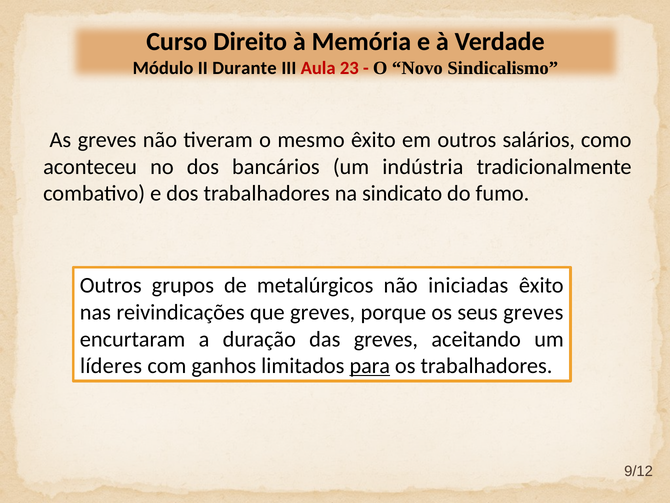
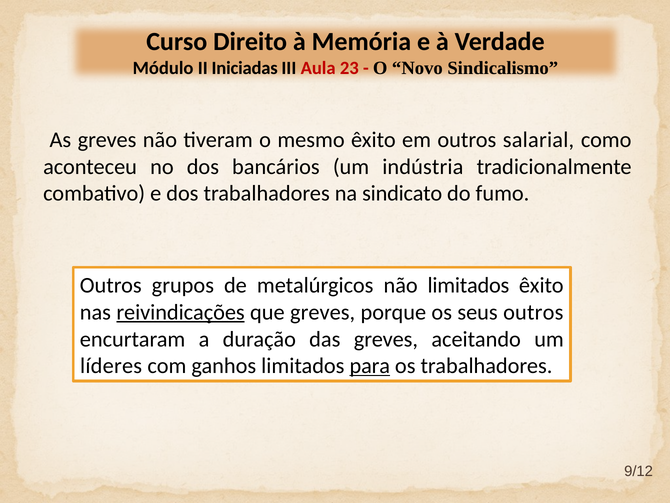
Durante: Durante -> Iniciadas
salários: salários -> salarial
não iniciadas: iniciadas -> limitados
reivindicações underline: none -> present
seus greves: greves -> outros
